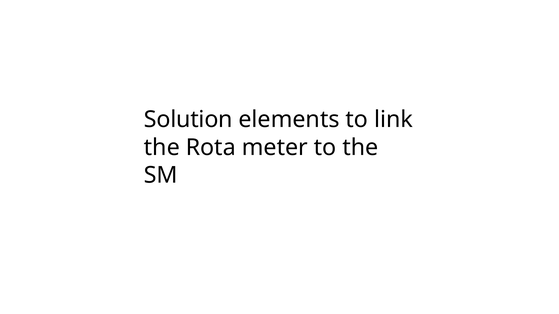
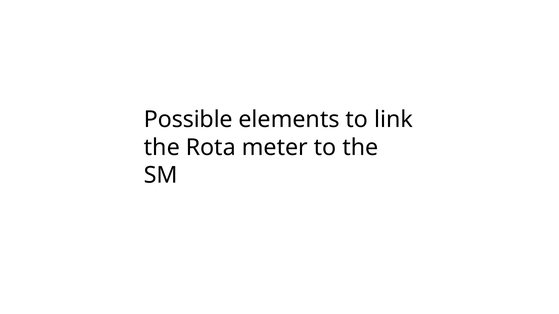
Solution: Solution -> Possible
